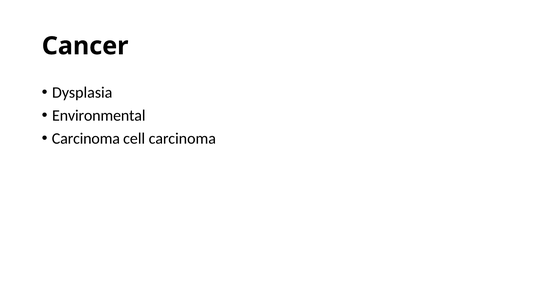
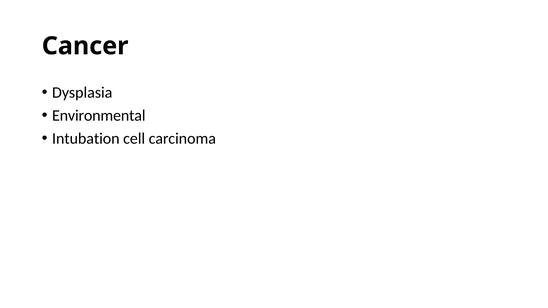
Carcinoma at (86, 139): Carcinoma -> Intubation
